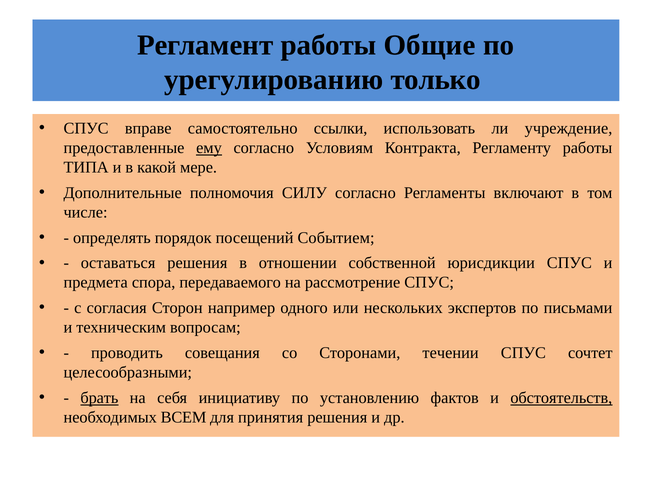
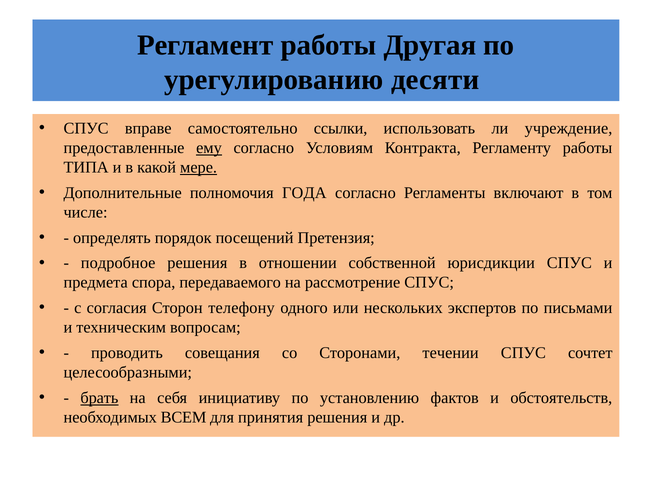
Общие: Общие -> Другая
только: только -> десяти
мере underline: none -> present
СИЛУ: СИЛУ -> ГОДА
Событием: Событием -> Претензия
оставаться: оставаться -> подробное
например: например -> телефону
обстоятельств underline: present -> none
